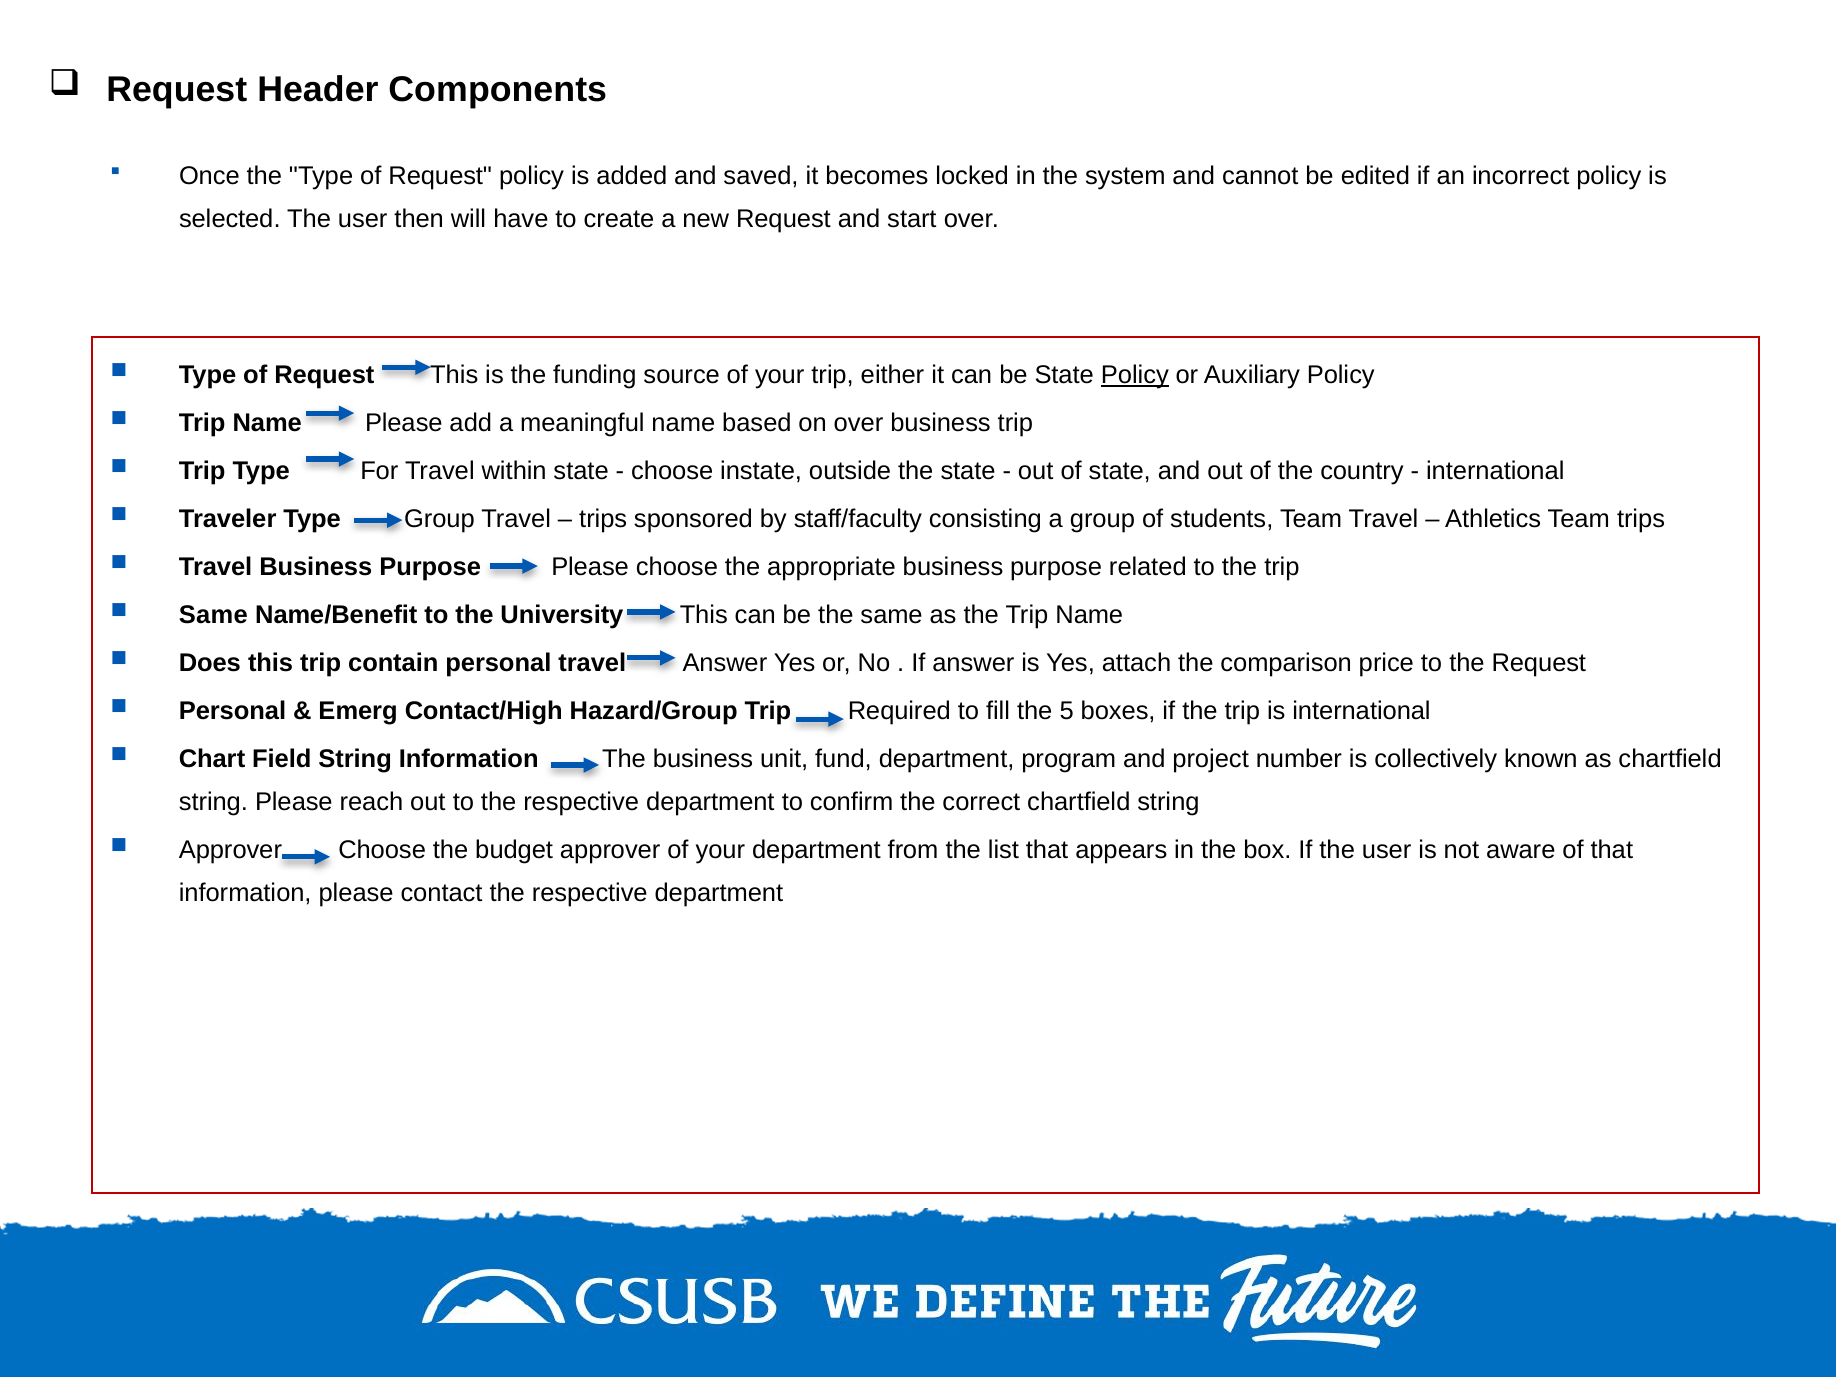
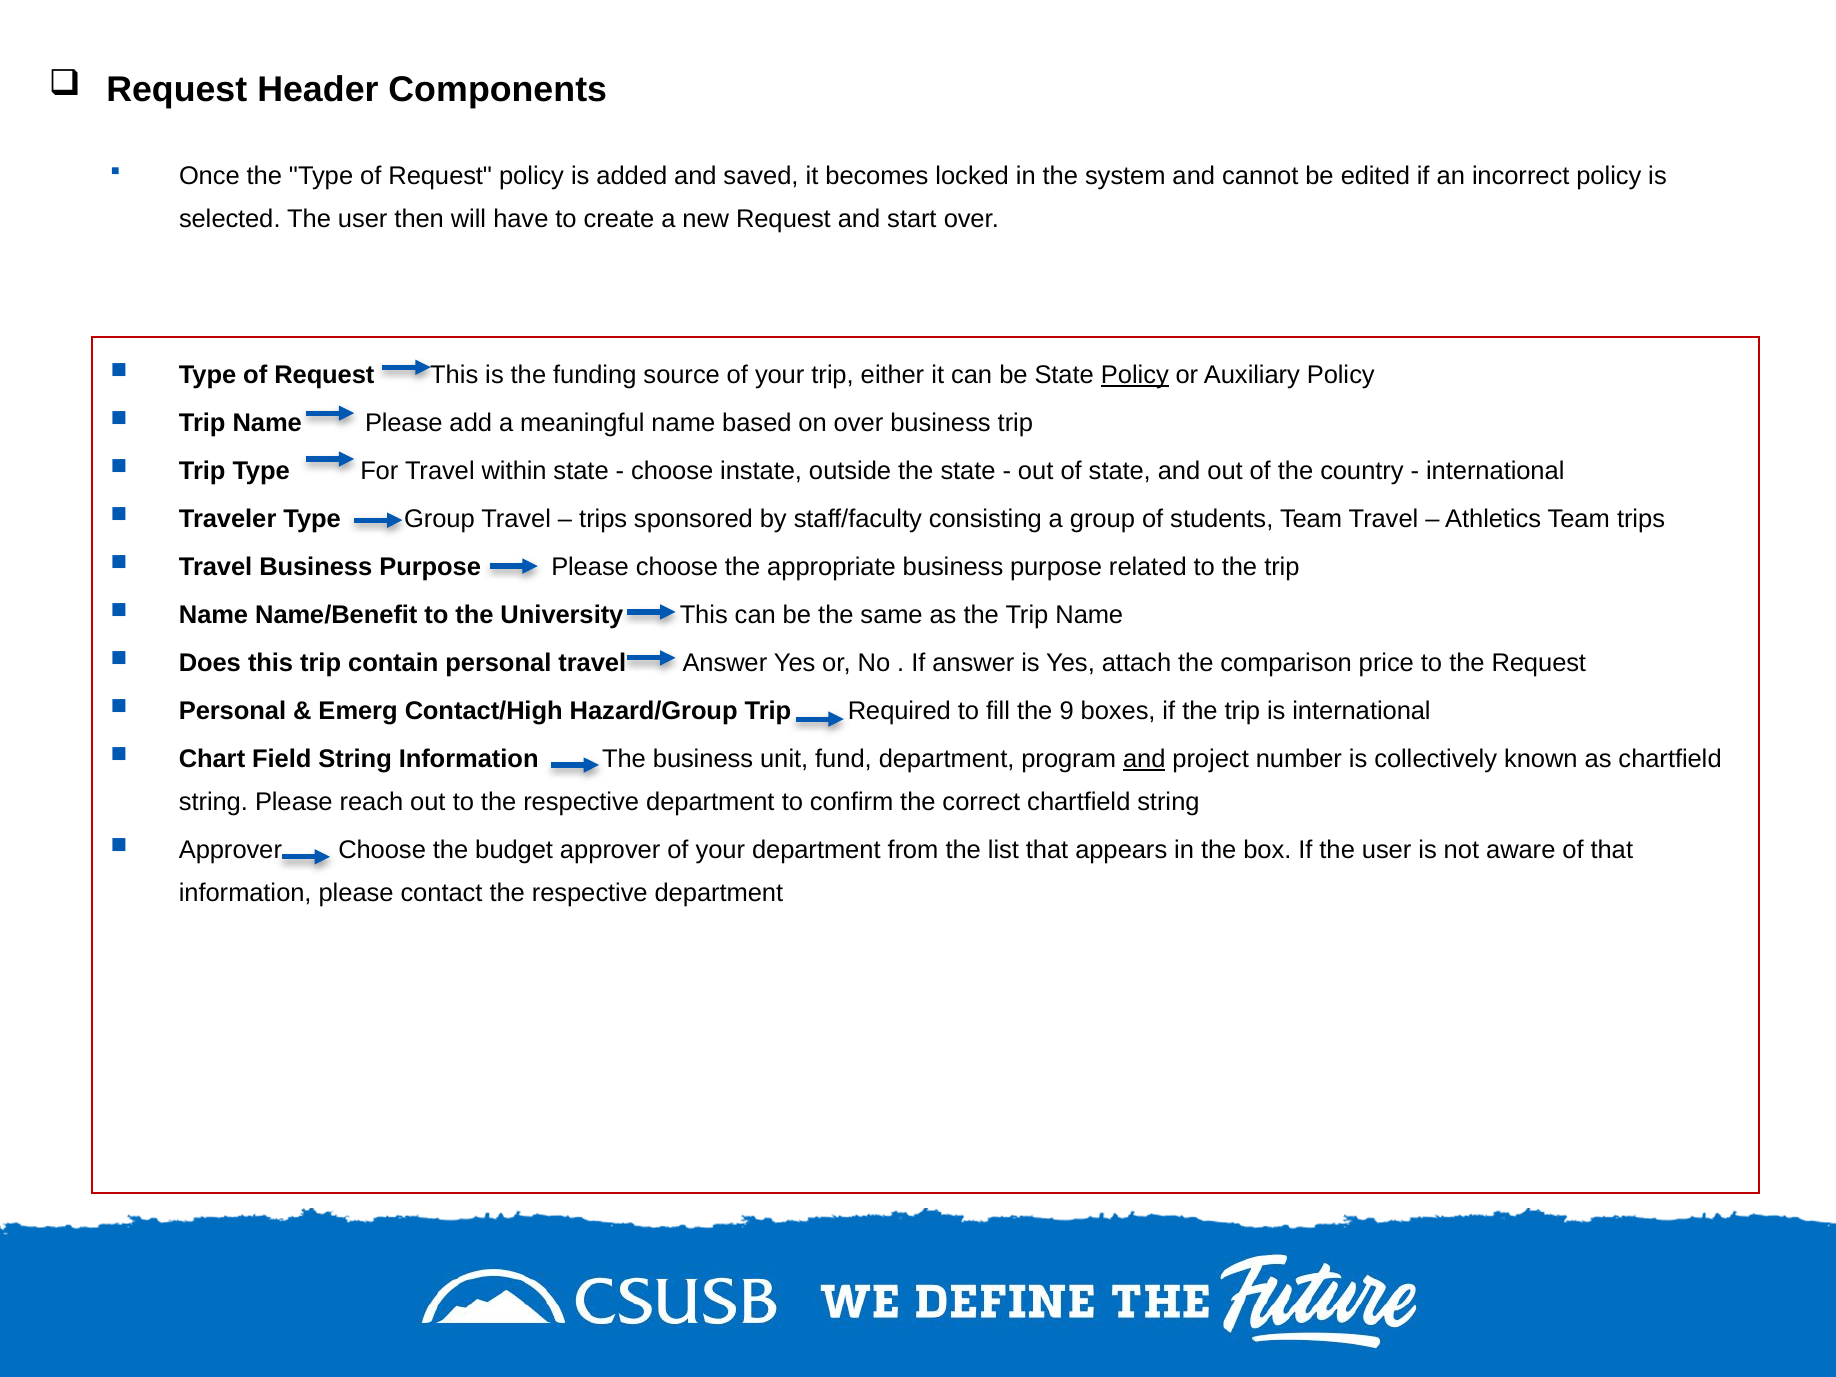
Same at (213, 615): Same -> Name
5: 5 -> 9
and at (1144, 759) underline: none -> present
